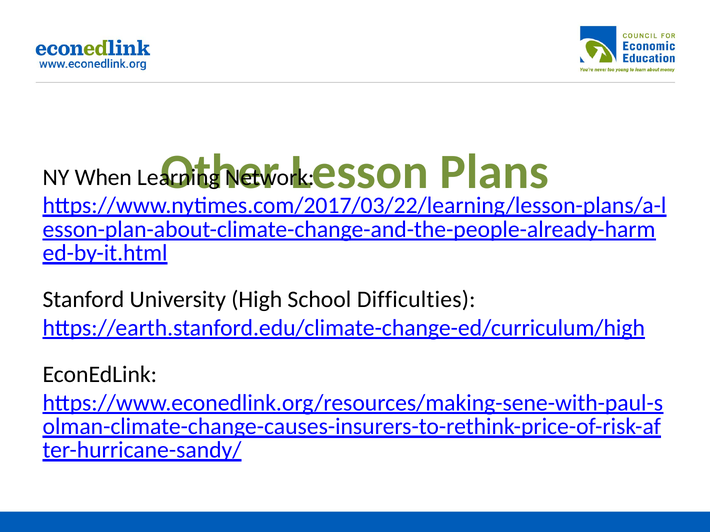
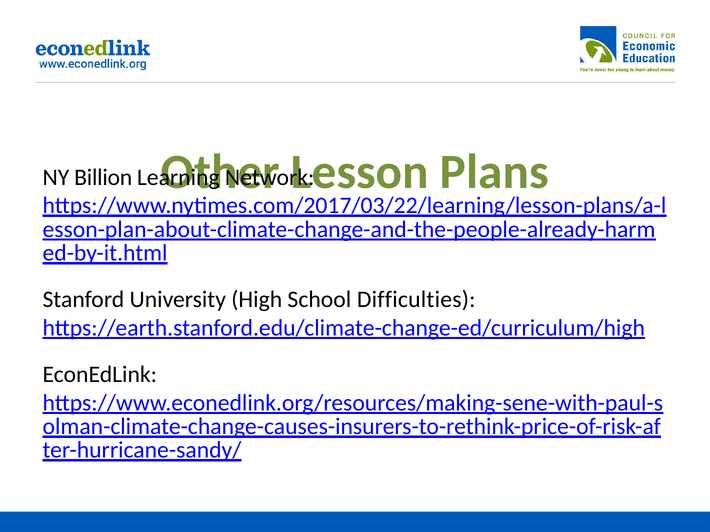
When: When -> Billion
